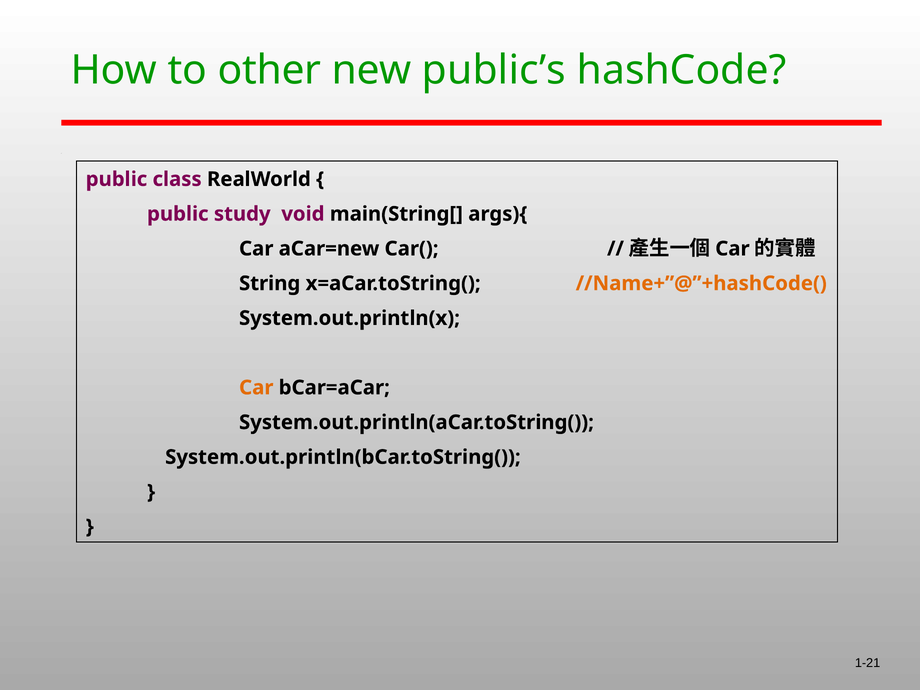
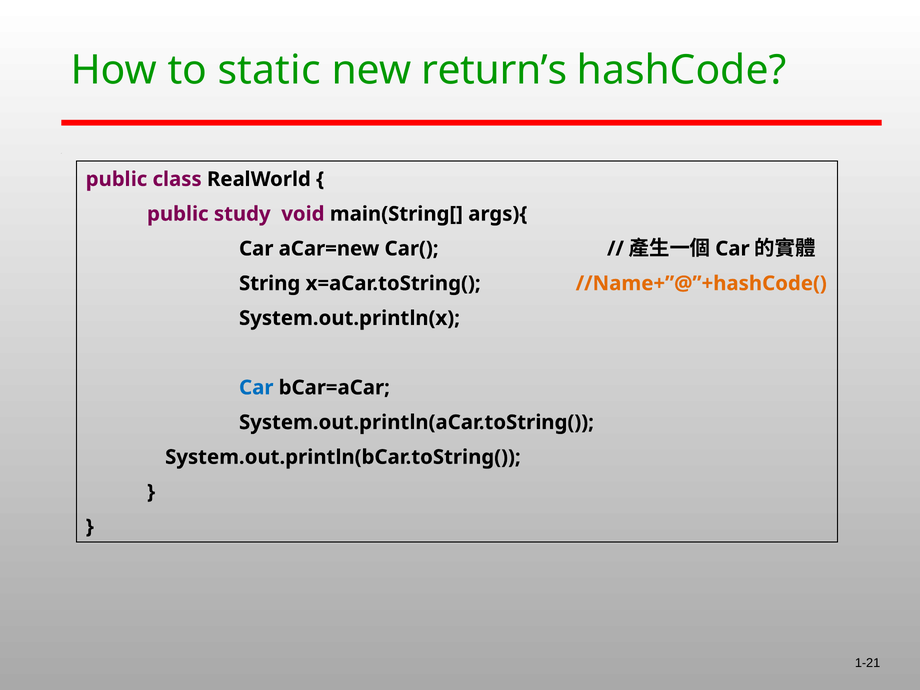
other: other -> static
public’s: public’s -> return’s
Car at (256, 388) colour: orange -> blue
